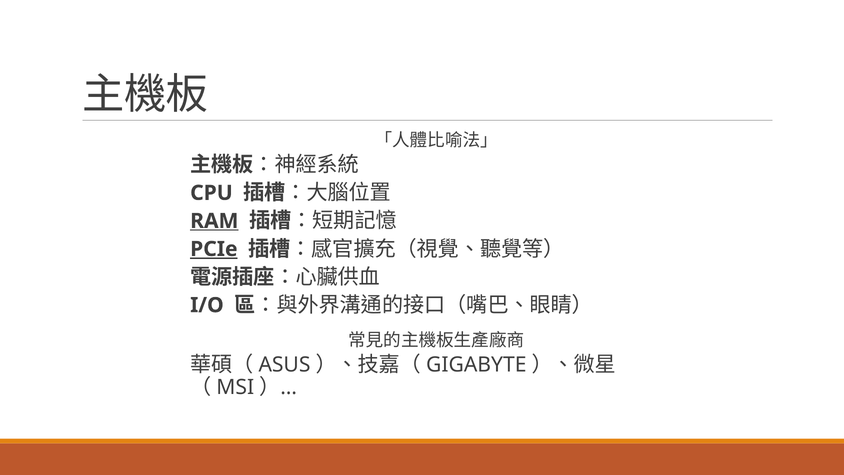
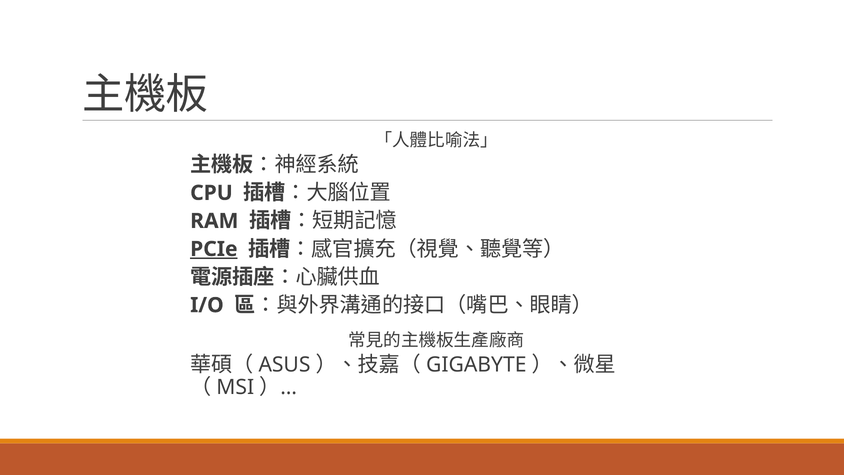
RAM underline: present -> none
